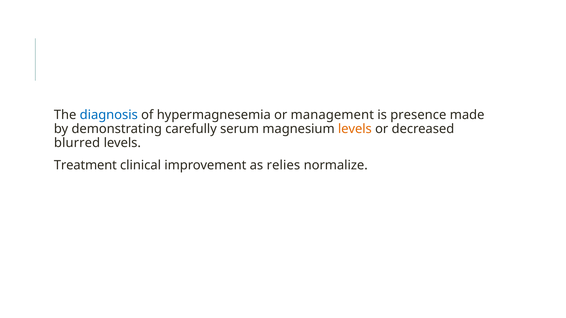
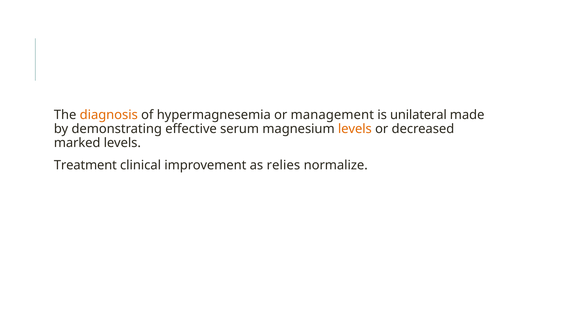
diagnosis colour: blue -> orange
presence: presence -> unilateral
carefully: carefully -> effective
blurred: blurred -> marked
